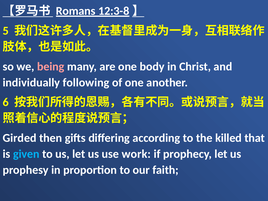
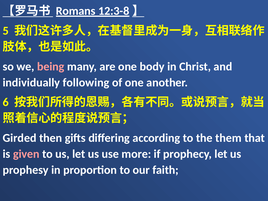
killed: killed -> them
given colour: light blue -> pink
work: work -> more
